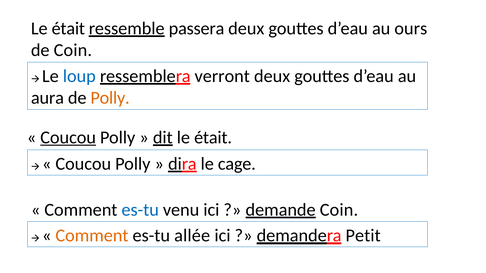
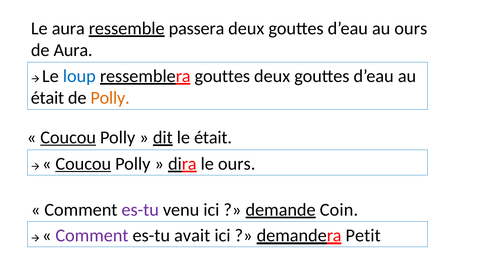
était at (68, 28): était -> aura
de Coin: Coin -> Aura
ressemblera verront: verront -> gouttes
aura at (47, 98): aura -> était
Coucou at (83, 164) underline: none -> present
le cage: cage -> ours
es-tu at (140, 210) colour: blue -> purple
Comment at (92, 236) colour: orange -> purple
allée: allée -> avait
